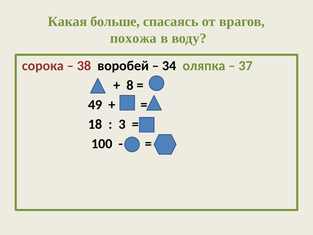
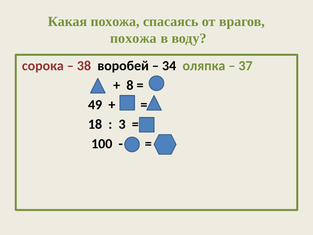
Какая больше: больше -> похожа
